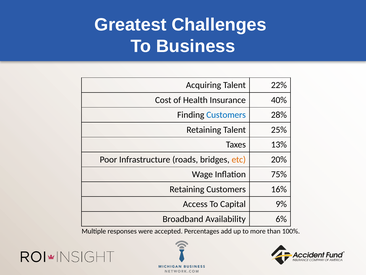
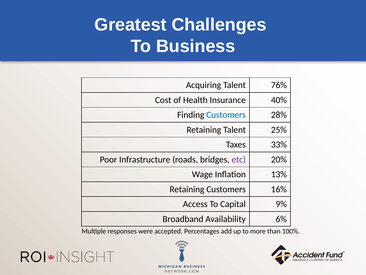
22%: 22% -> 76%
13%: 13% -> 33%
etc colour: orange -> purple
75%: 75% -> 13%
